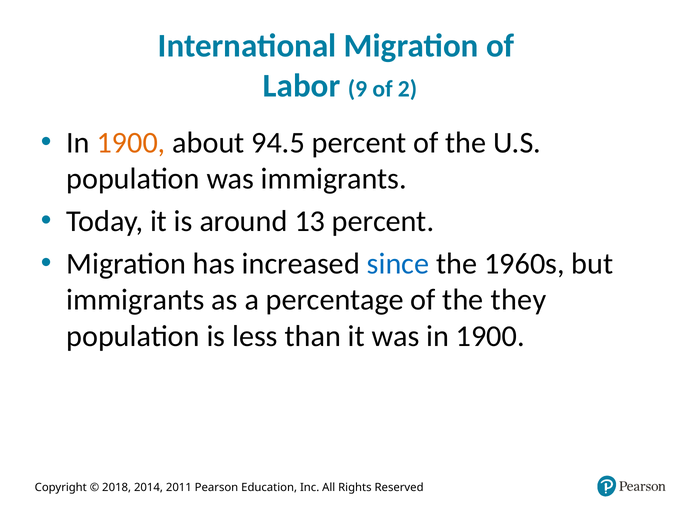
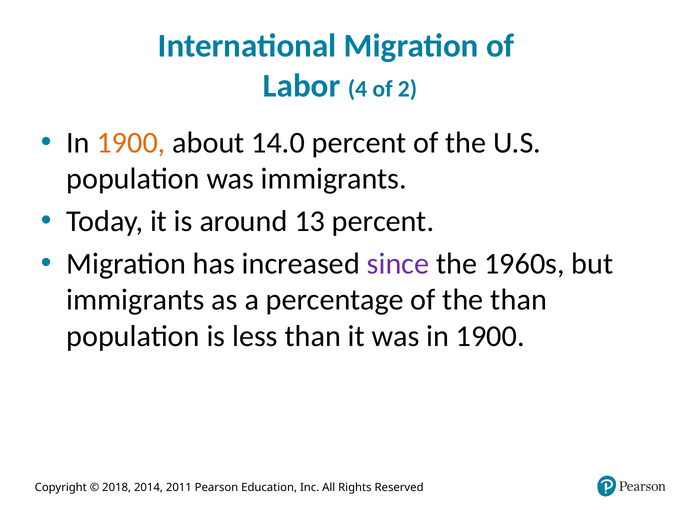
9: 9 -> 4
94.5: 94.5 -> 14.0
since colour: blue -> purple
the they: they -> than
